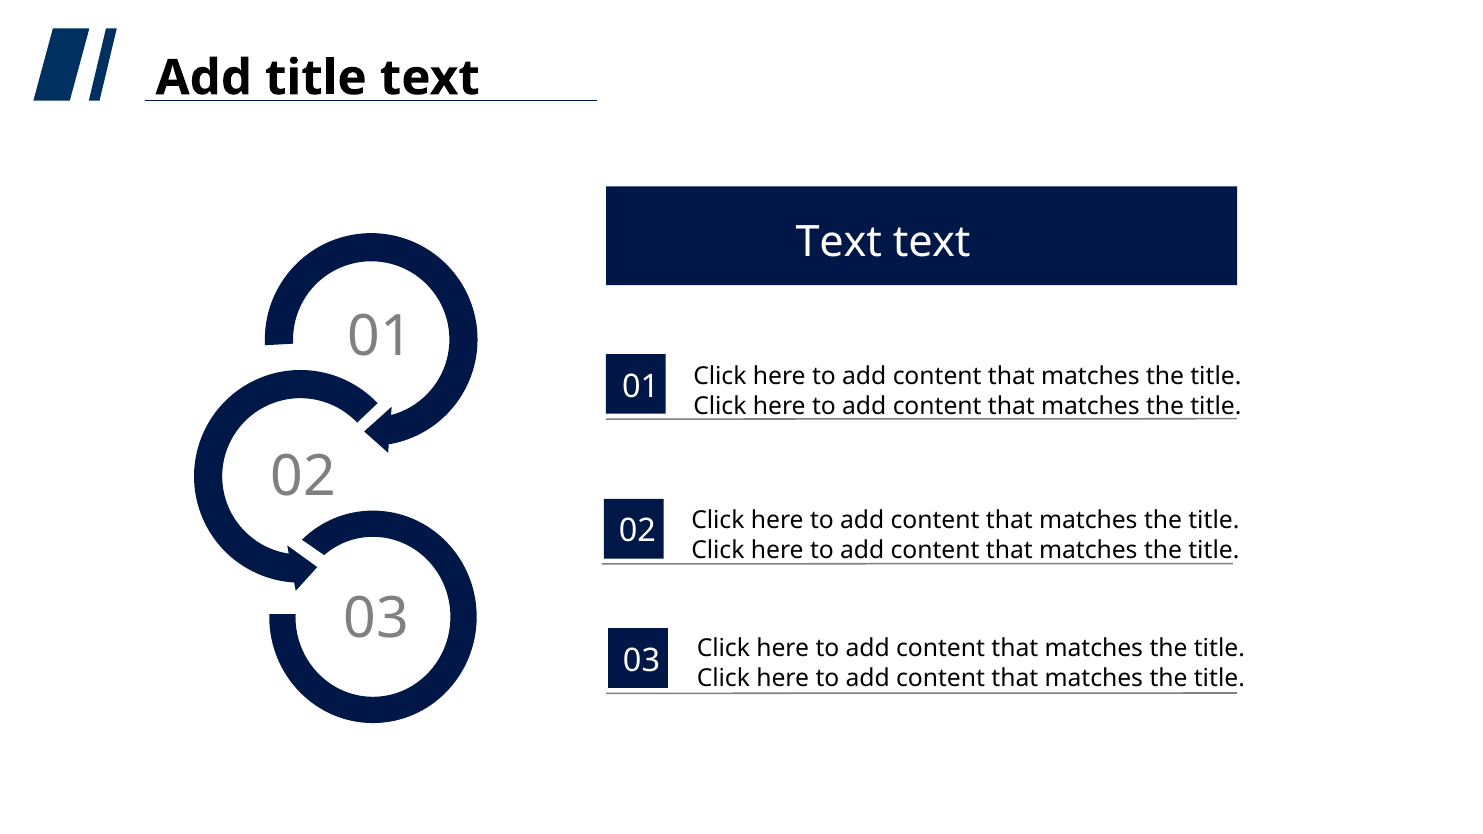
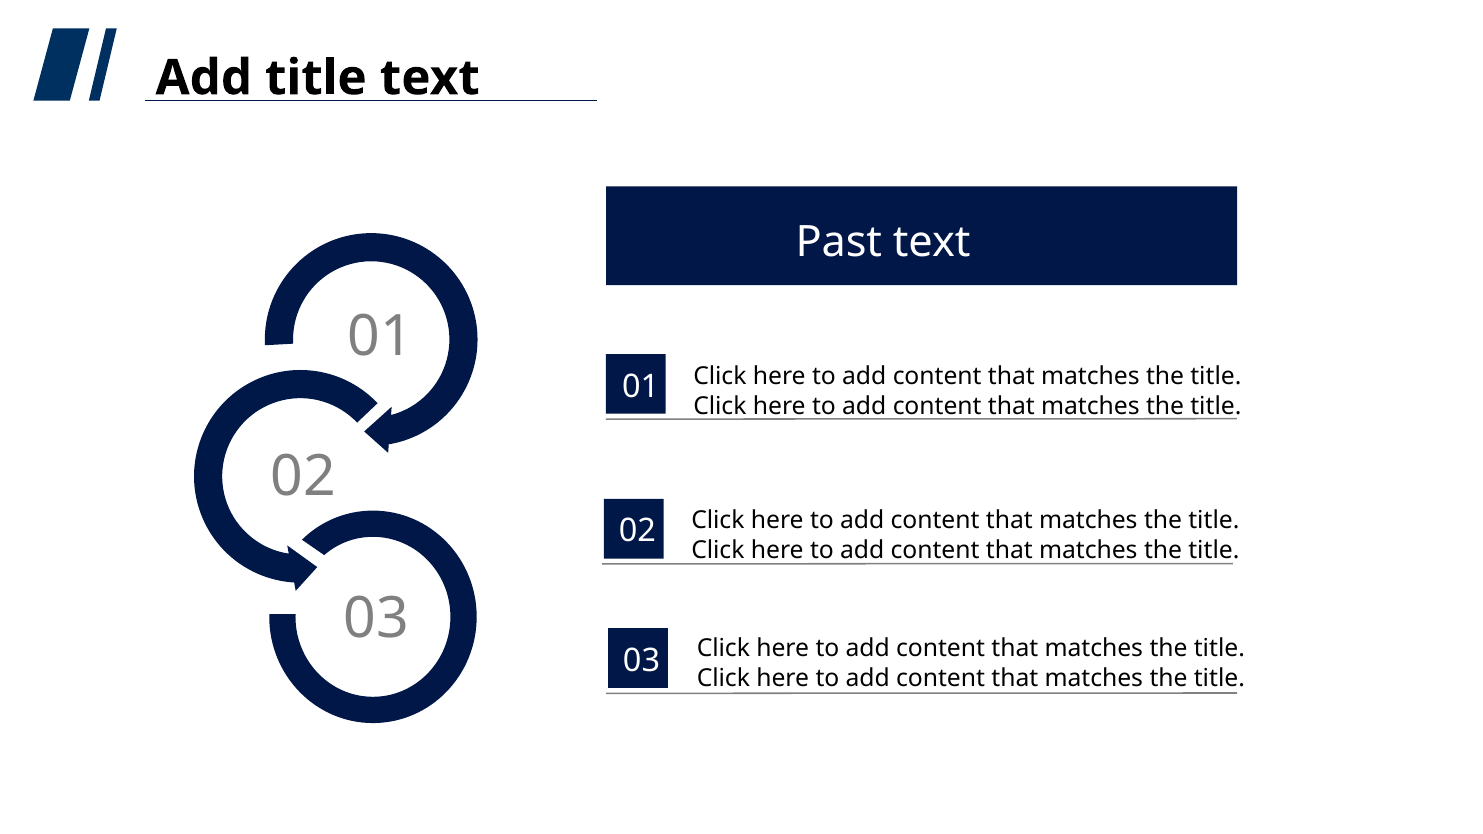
Text at (839, 242): Text -> Past
